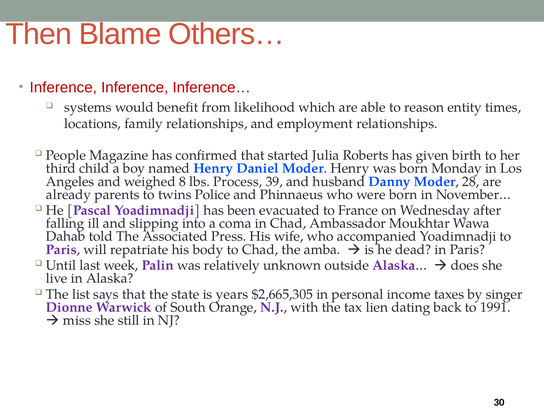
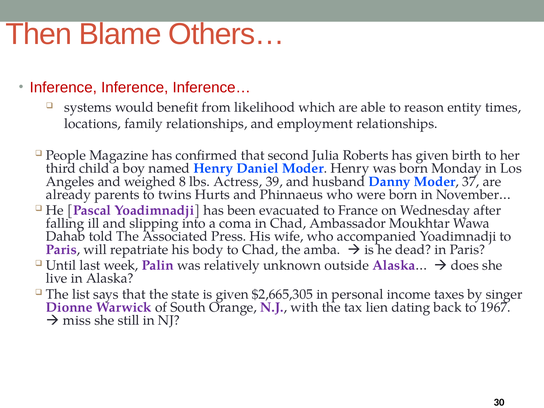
started: started -> second
Process: Process -> Actress
28: 28 -> 37
Police: Police -> Hurts
is years: years -> given
1991: 1991 -> 1967
